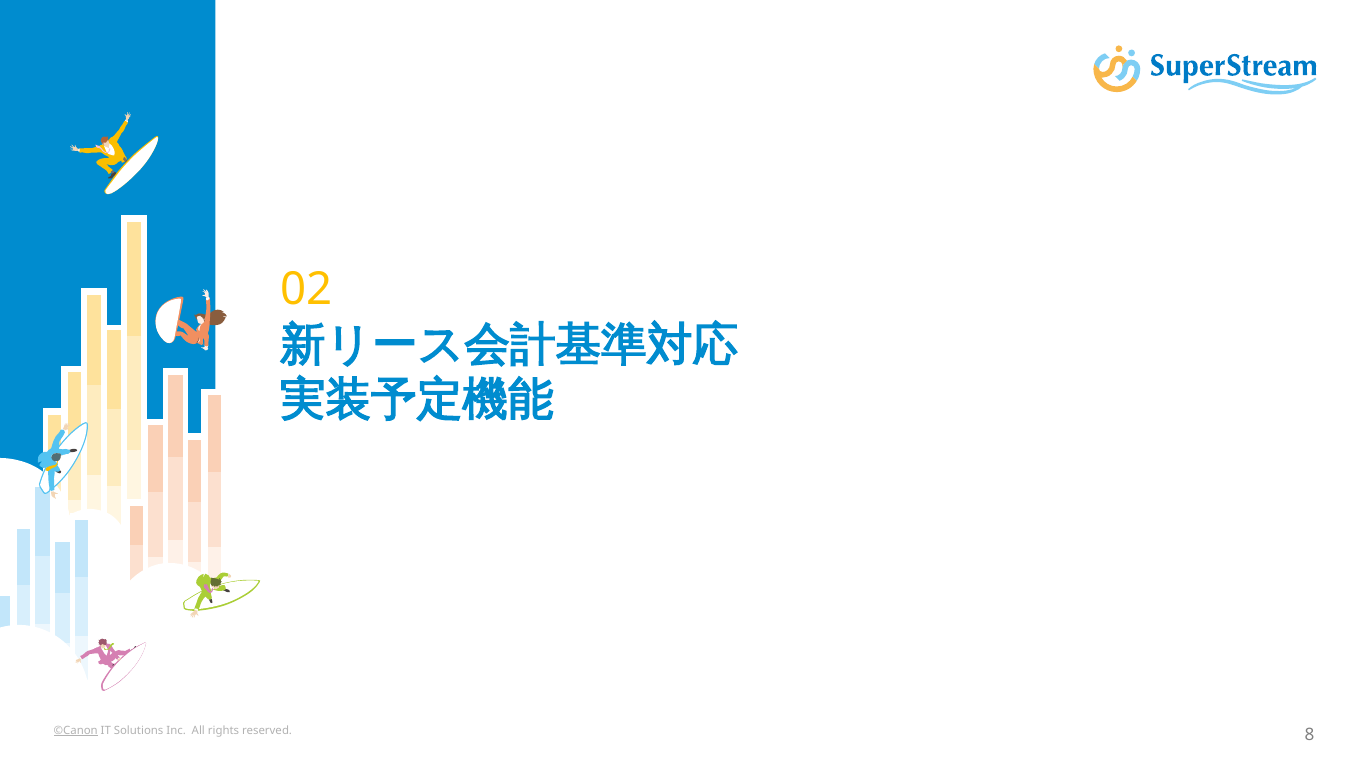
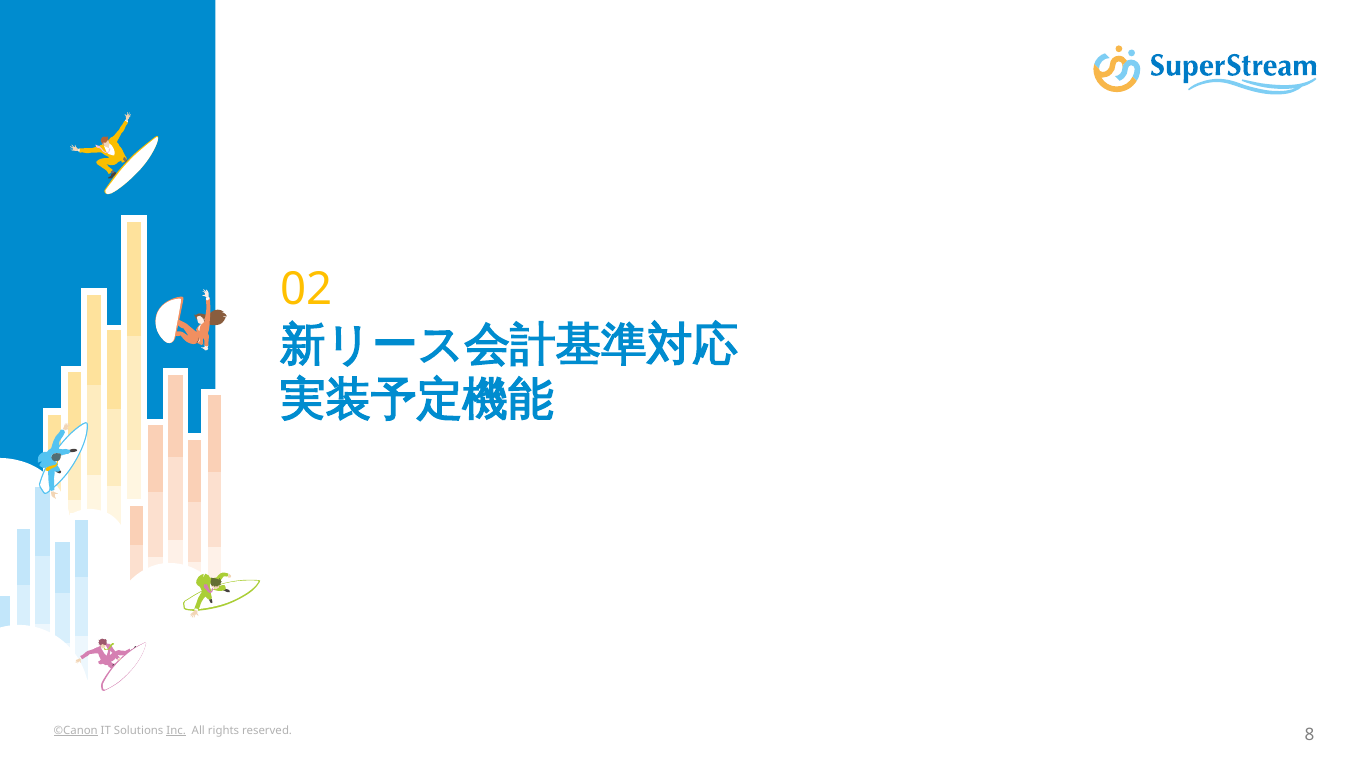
Inc underline: none -> present
